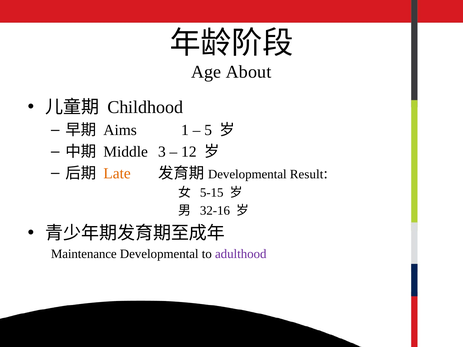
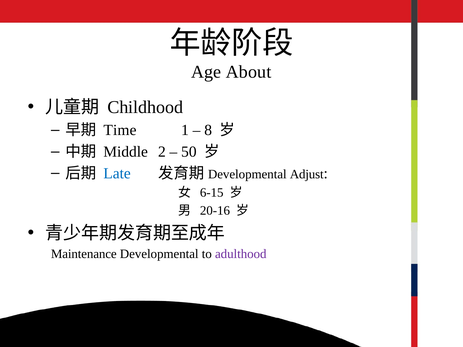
Aims: Aims -> Time
5: 5 -> 8
3: 3 -> 2
12: 12 -> 50
Late colour: orange -> blue
Result: Result -> Adjust
5-15: 5-15 -> 6-15
32-16: 32-16 -> 20-16
